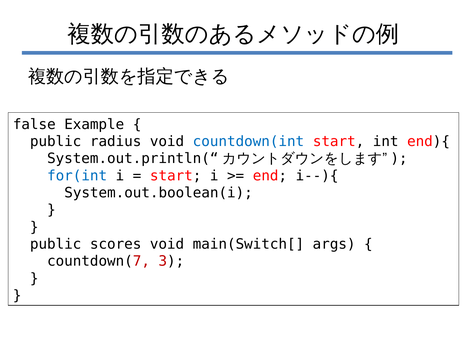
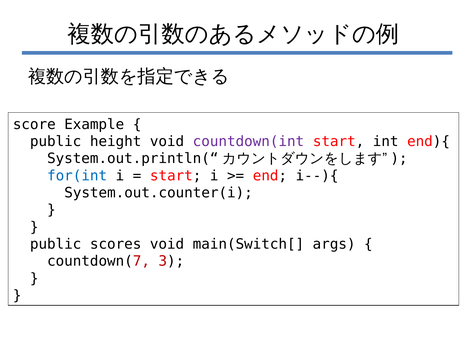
false: false -> score
radius: radius -> height
countdown(int colour: blue -> purple
System.out.boolean(i: System.out.boolean(i -> System.out.counter(i
